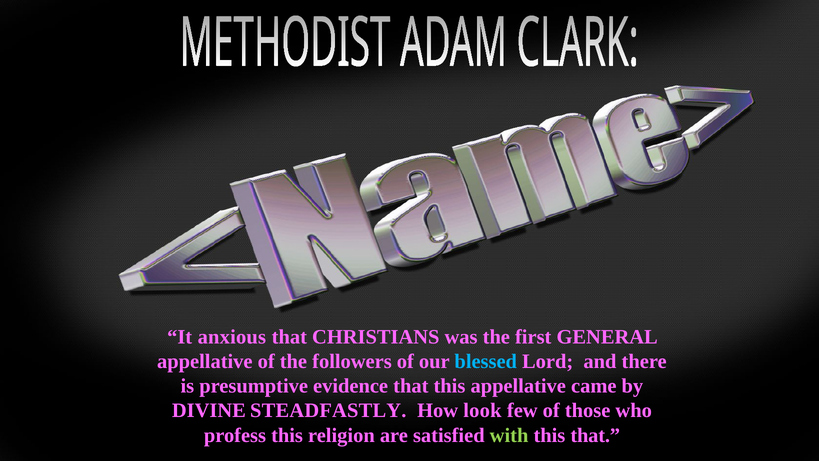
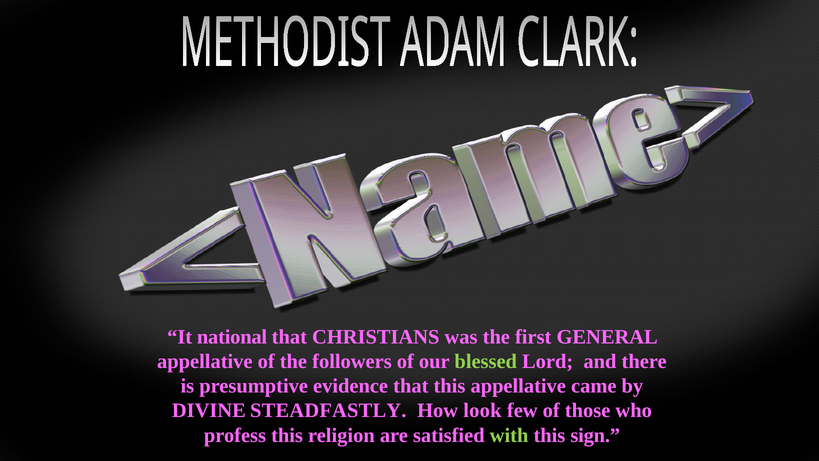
anxious: anxious -> national
blessed colour: light blue -> light green
this that: that -> sign
